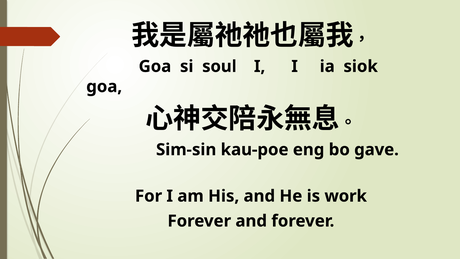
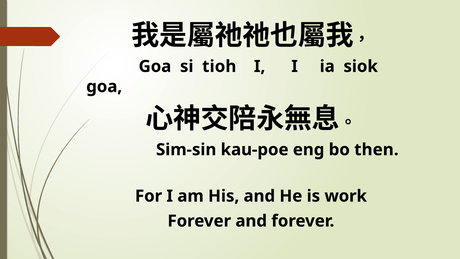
soul: soul -> tioh
gave: gave -> then
